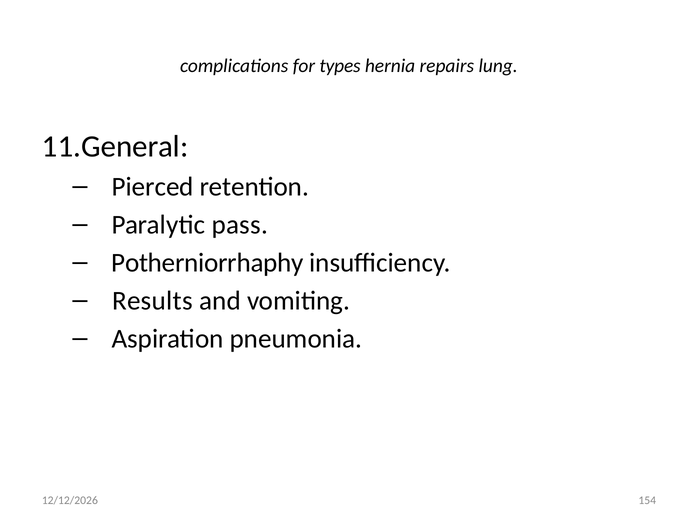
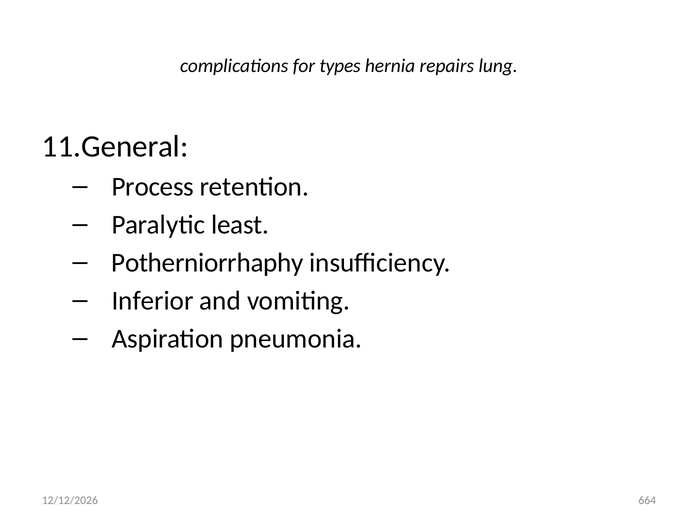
Pierced: Pierced -> Process
pass: pass -> least
Results: Results -> Inferior
154: 154 -> 664
